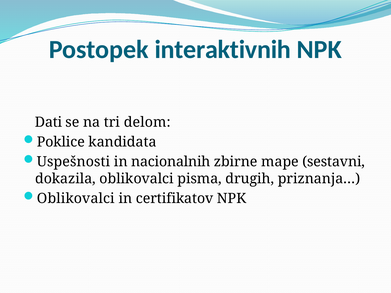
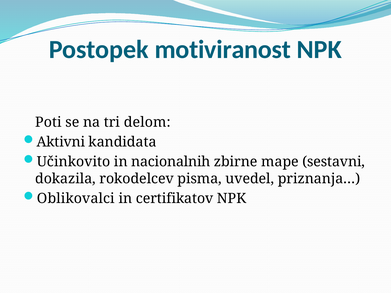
interaktivnih: interaktivnih -> motiviranost
Dati: Dati -> Poti
Poklice: Poklice -> Aktivni
Uspešnosti: Uspešnosti -> Učinkovito
dokazila oblikovalci: oblikovalci -> rokodelcev
drugih: drugih -> uvedel
